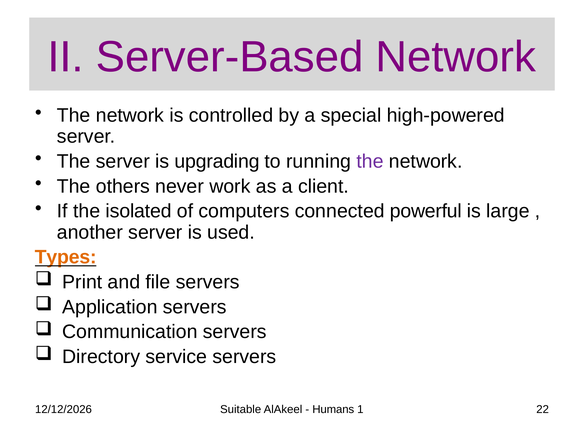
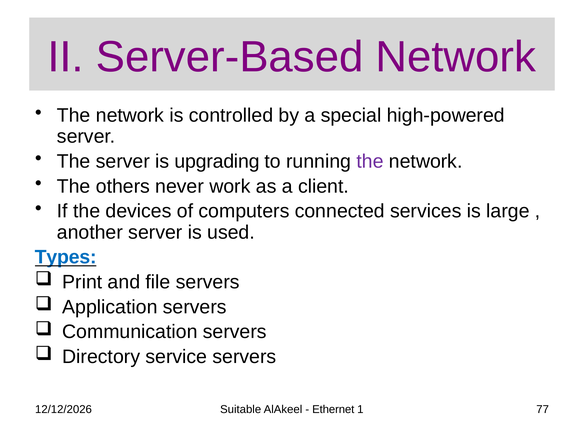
isolated: isolated -> devices
powerful: powerful -> services
Types colour: orange -> blue
Humans: Humans -> Ethernet
22: 22 -> 77
